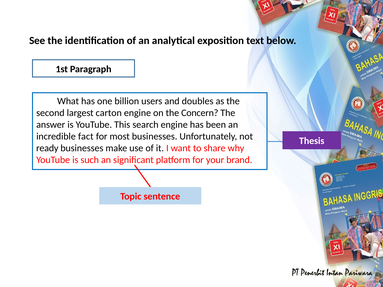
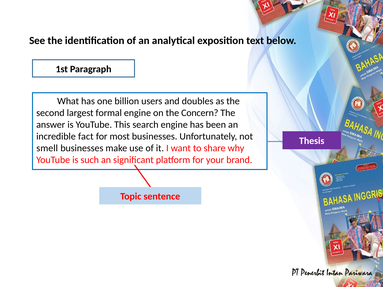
carton: carton -> formal
ready: ready -> smell
